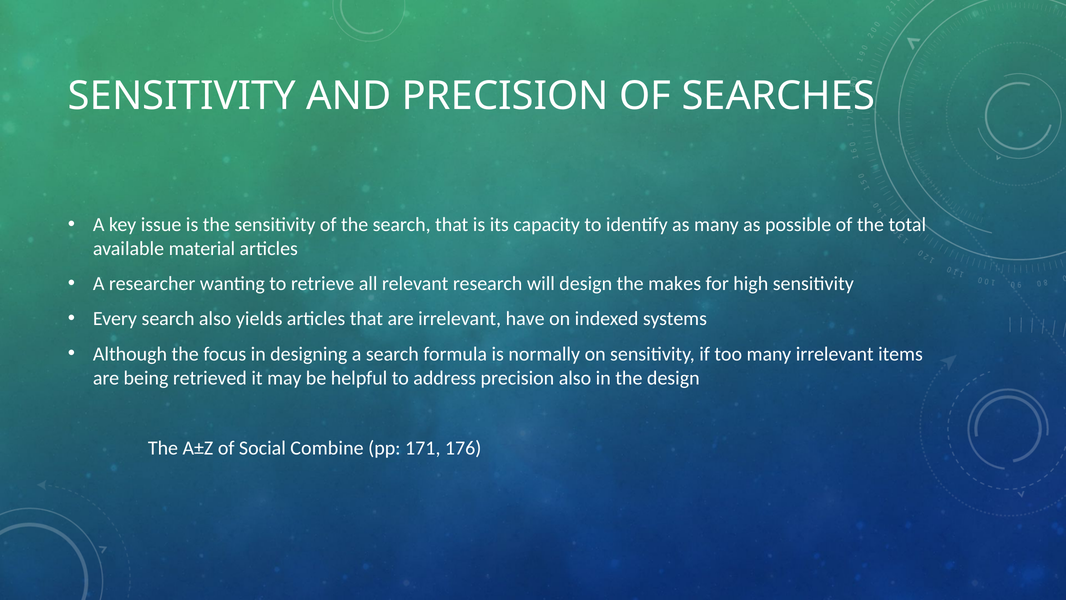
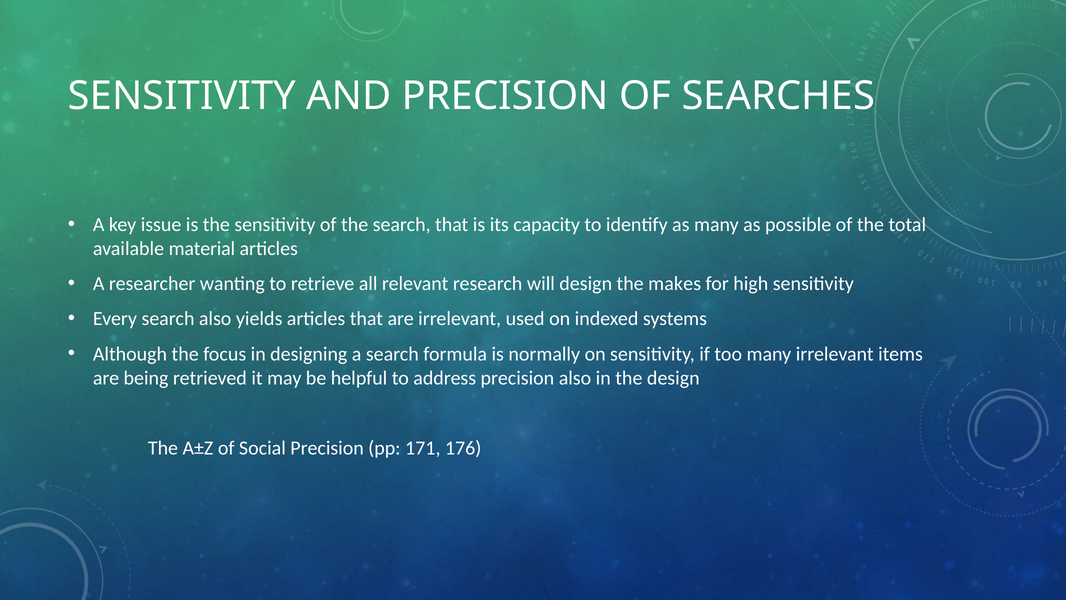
have: have -> used
Social Combine: Combine -> Precision
